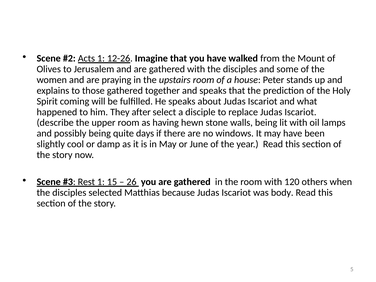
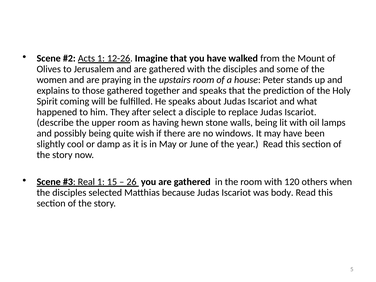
days: days -> wish
Rest: Rest -> Real
